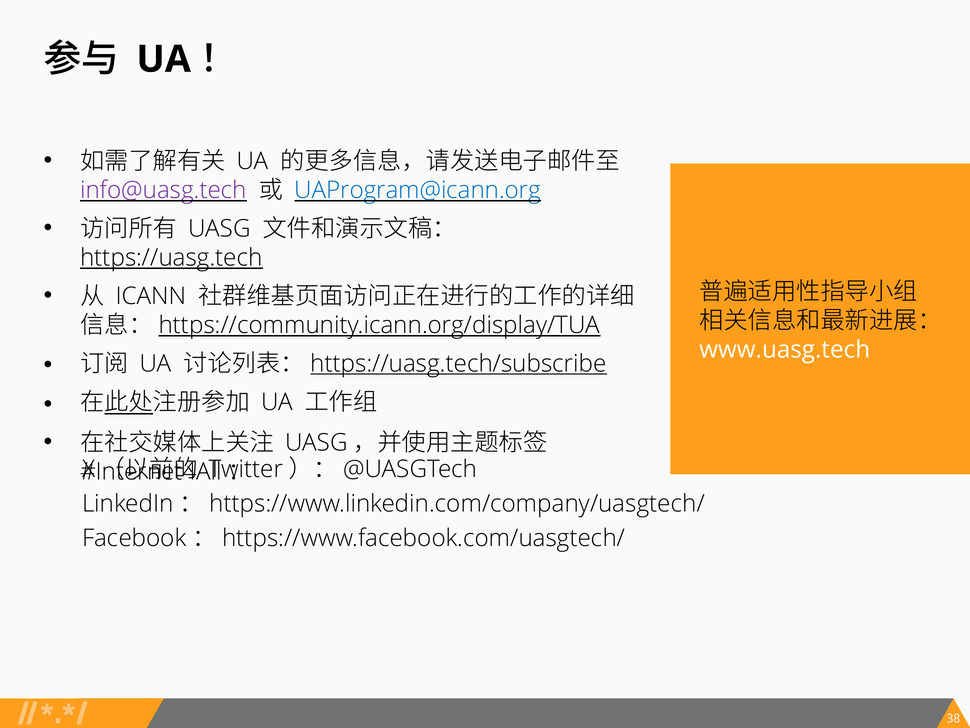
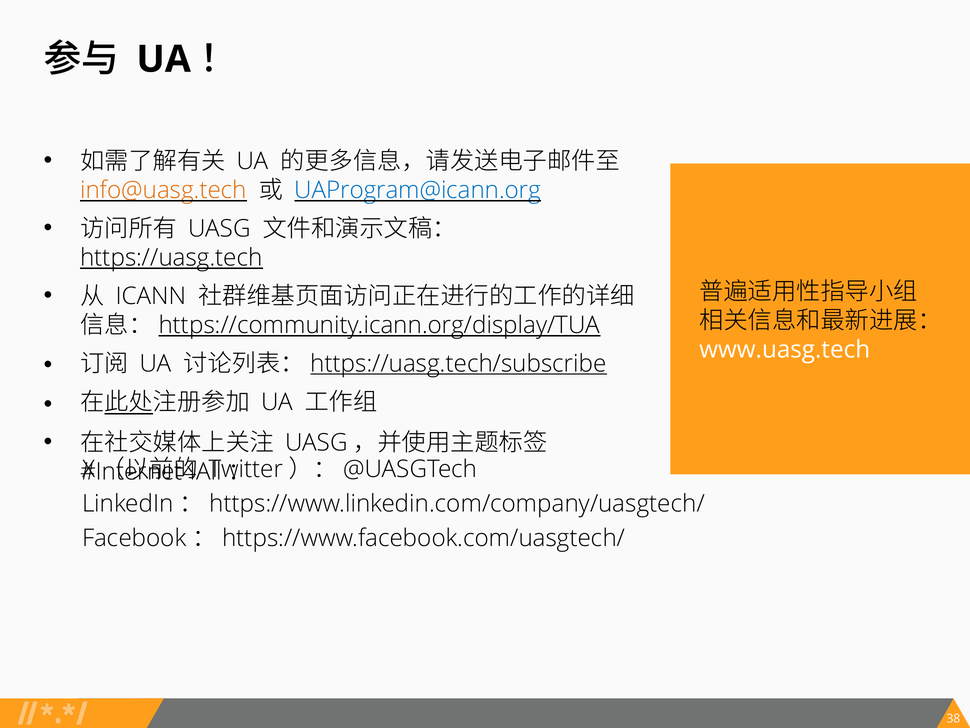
info@uasg.tech colour: purple -> orange
